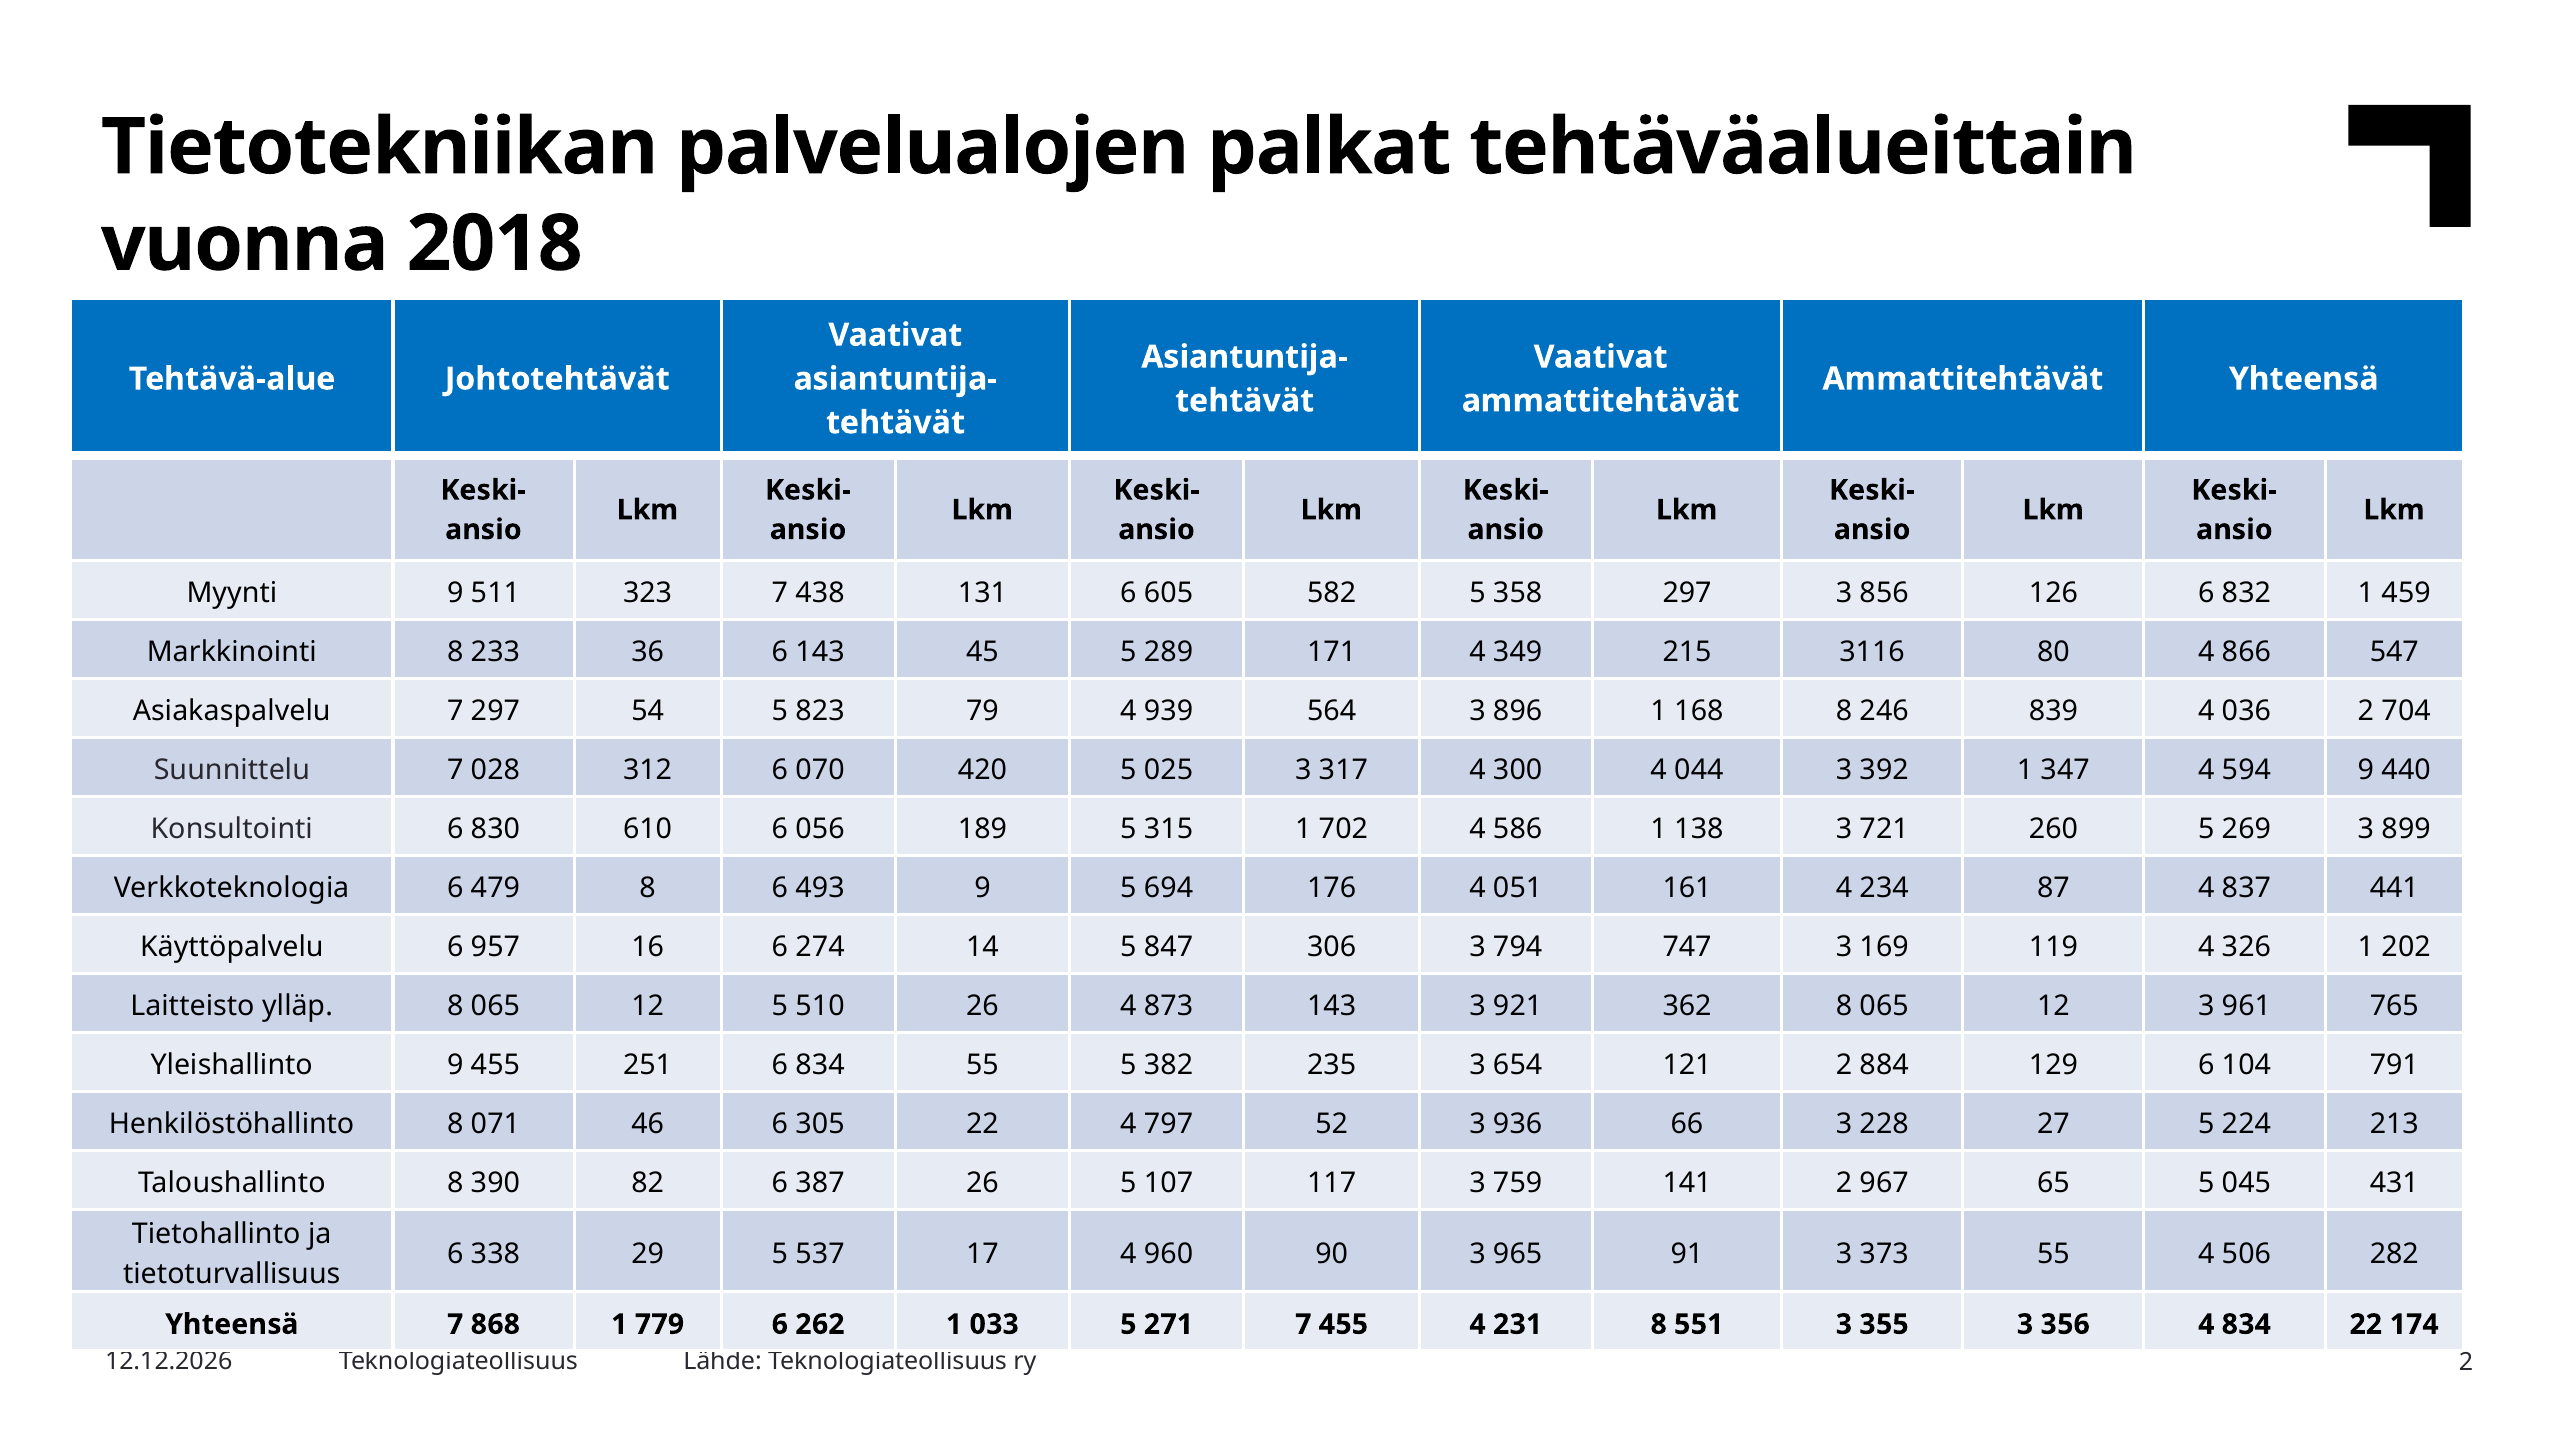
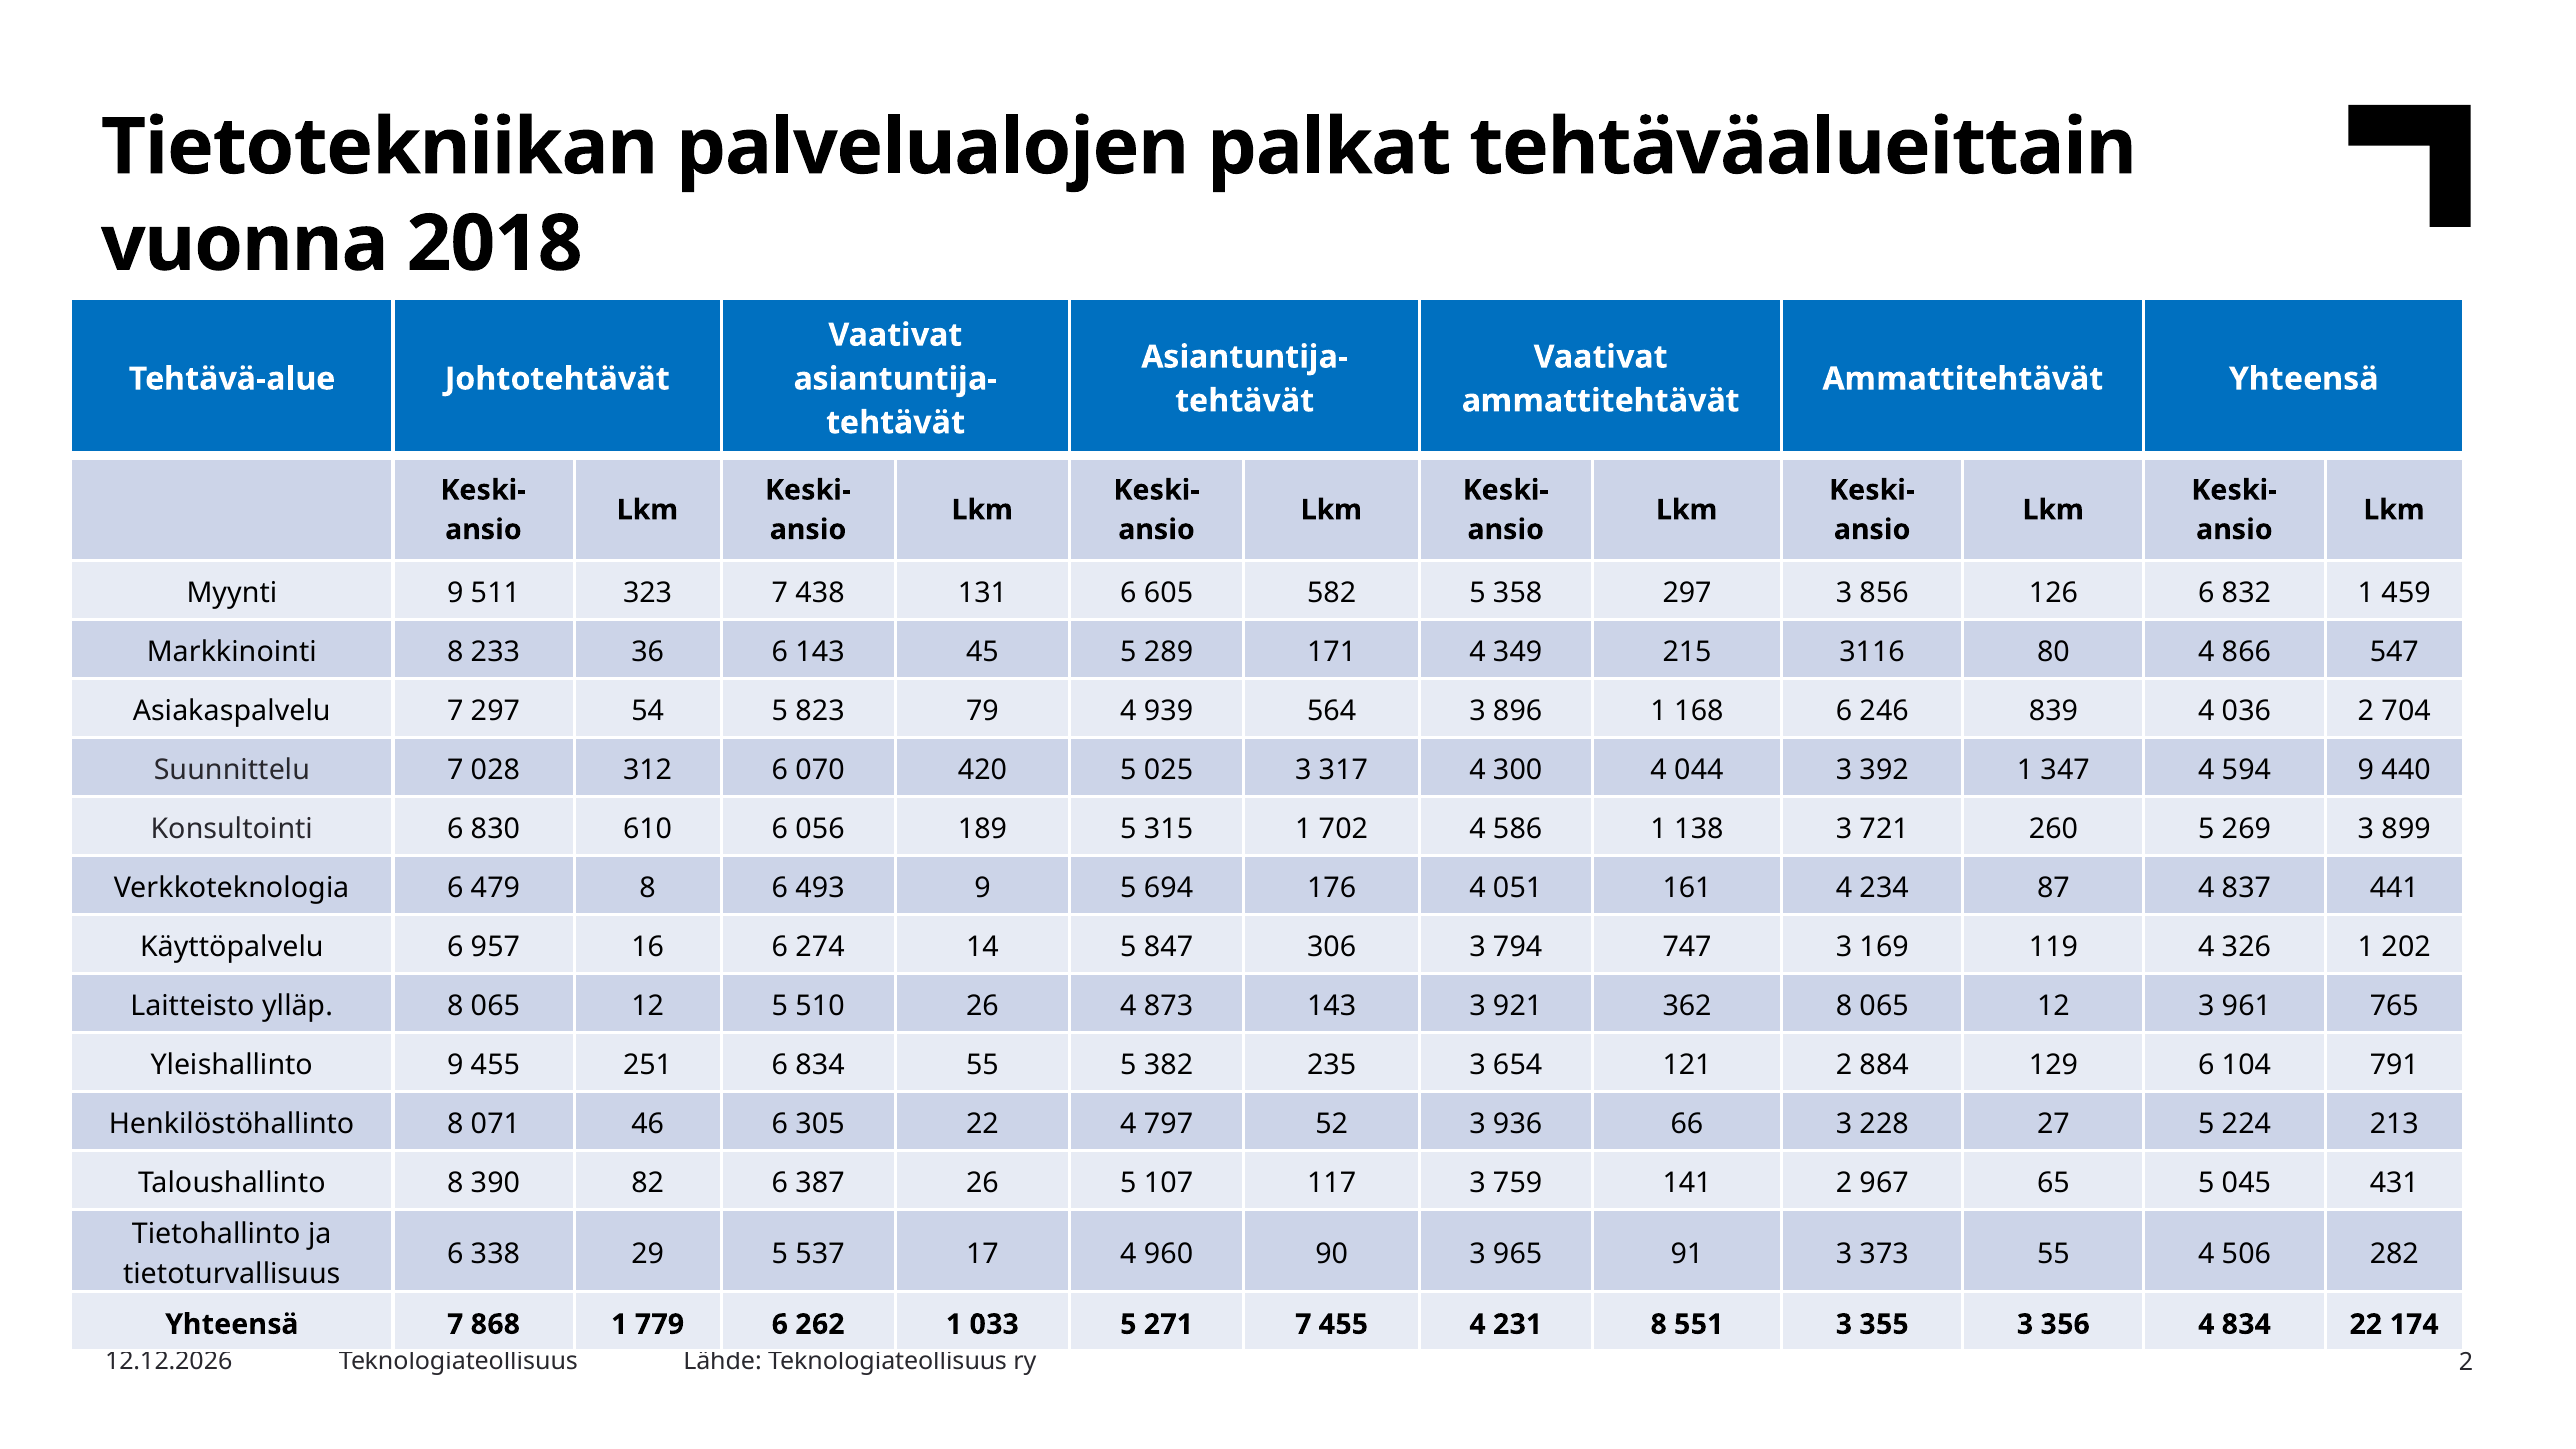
168 8: 8 -> 6
